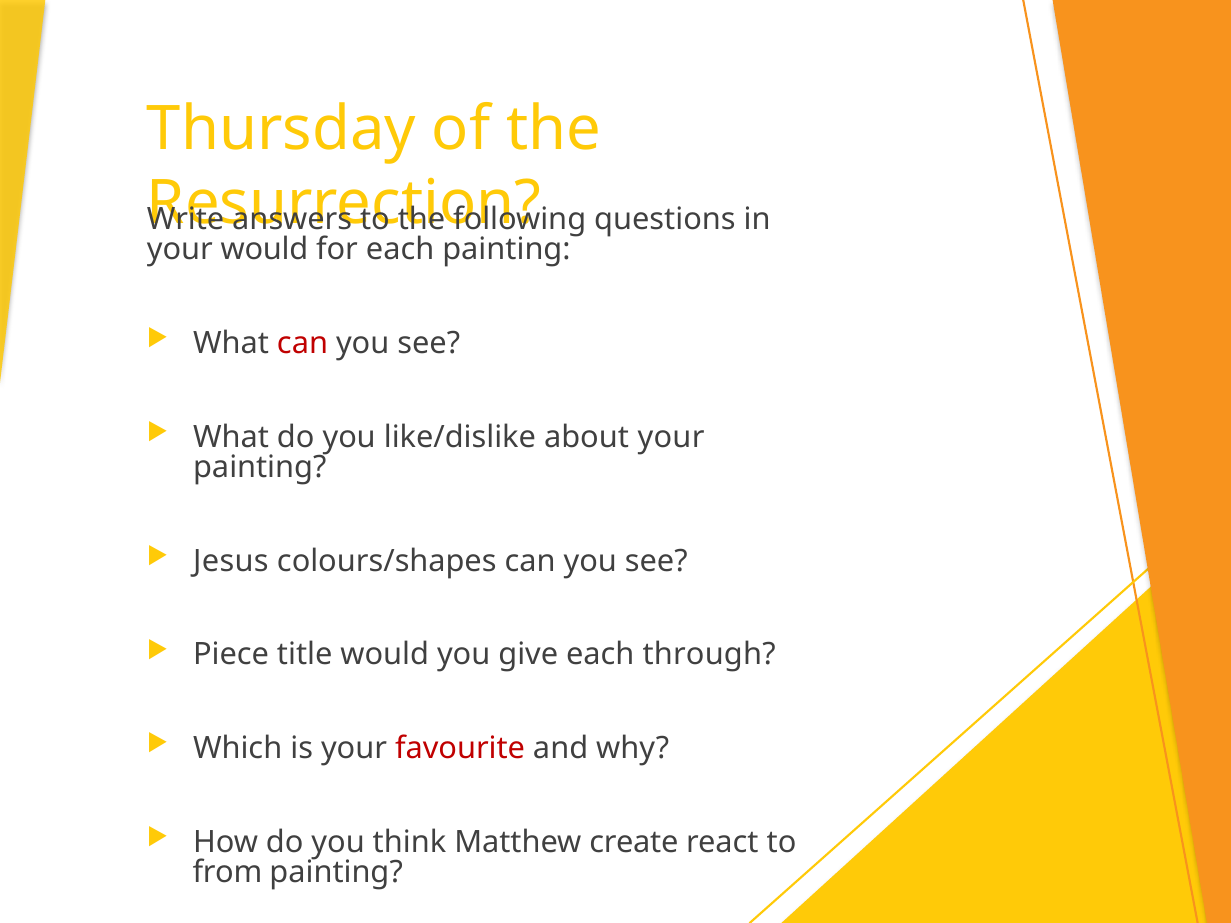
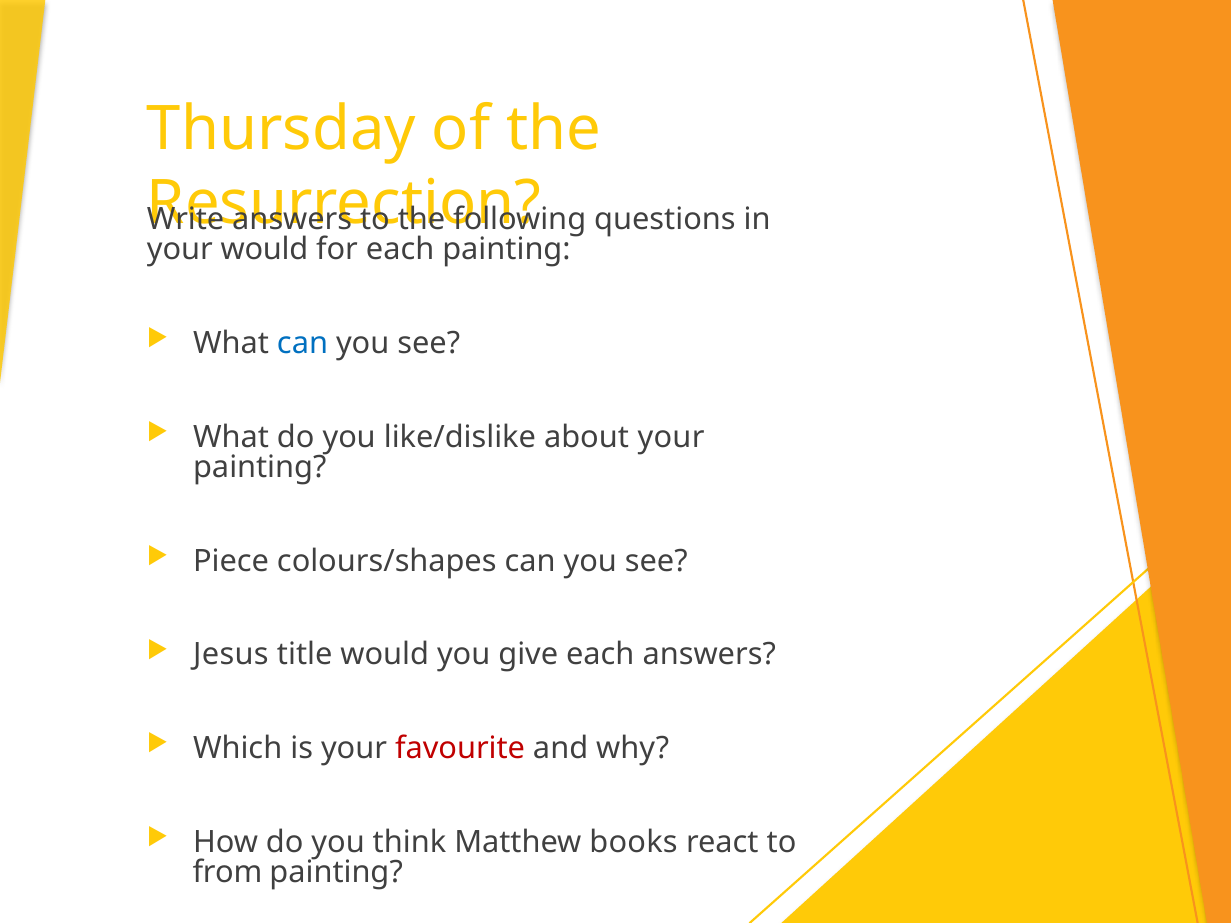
can at (303, 344) colour: red -> blue
Jesus: Jesus -> Piece
Piece: Piece -> Jesus
each through: through -> answers
create: create -> books
